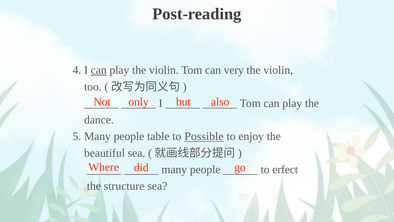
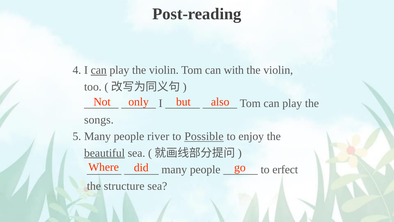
very: very -> with
dance: dance -> songs
table: table -> river
beautiful underline: none -> present
